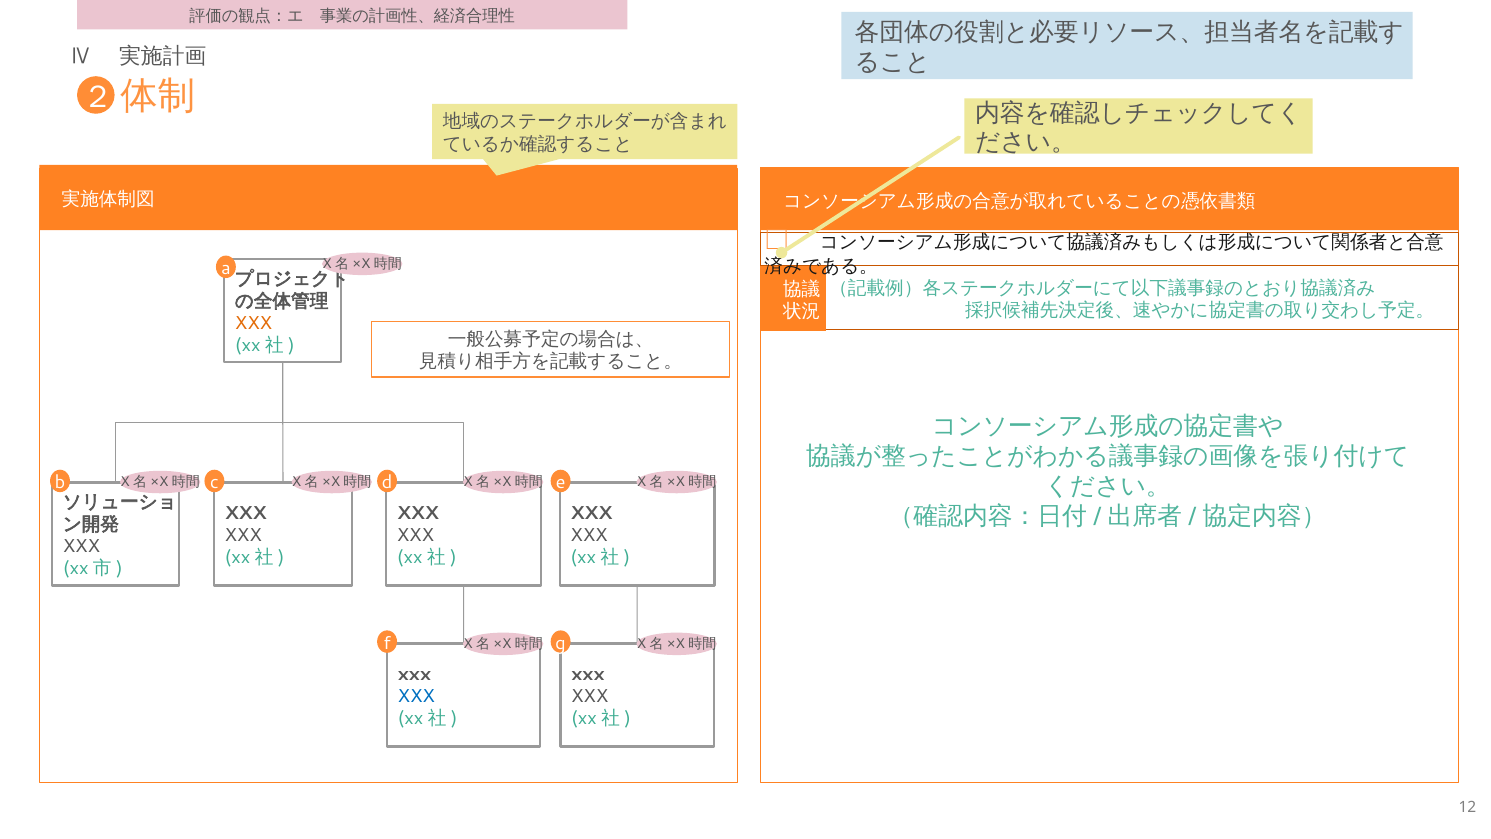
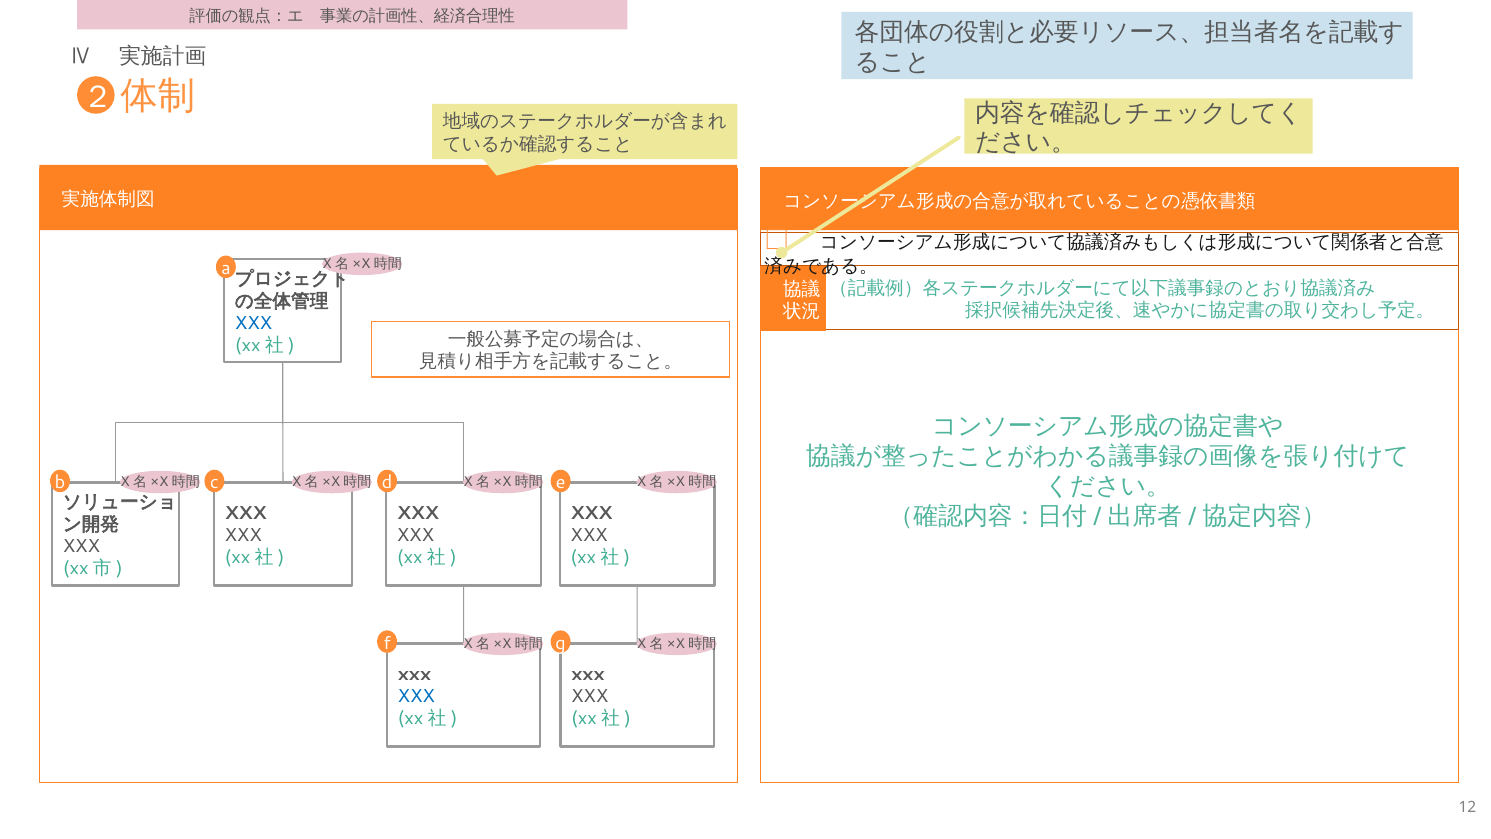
XXX at (253, 323) colour: orange -> blue
